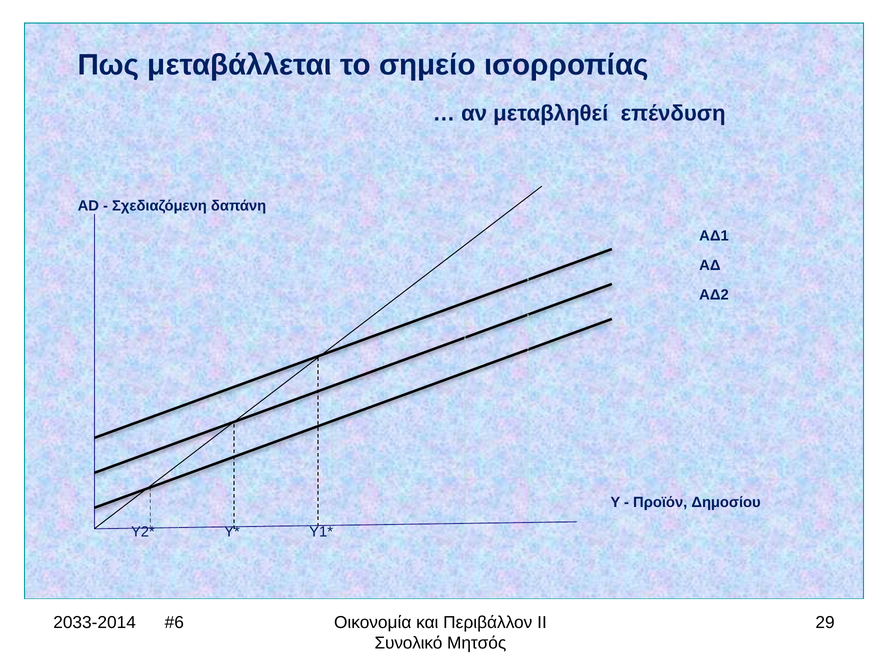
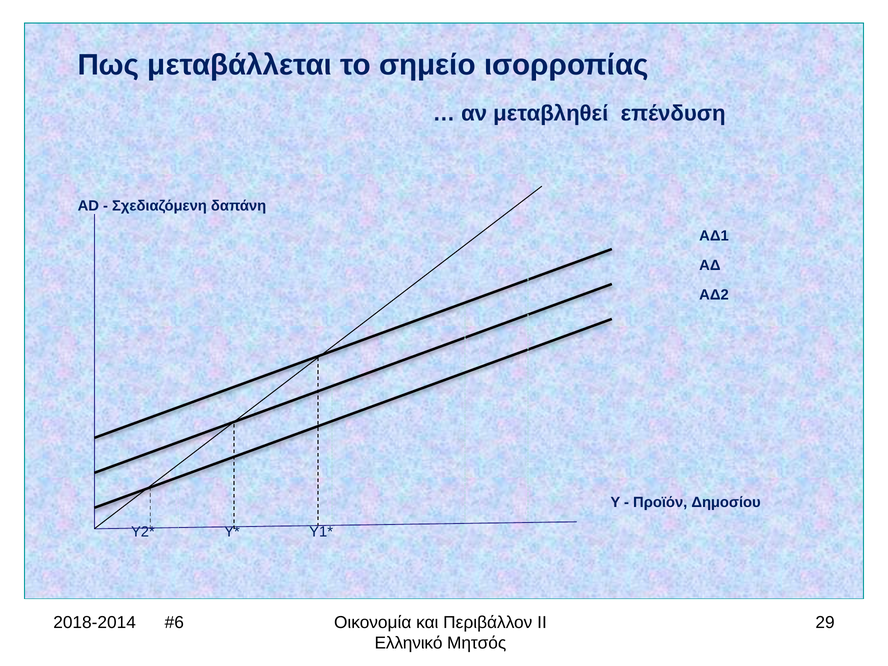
2033-2014: 2033-2014 -> 2018-2014
Συνολικό: Συνολικό -> Ελληνικό
